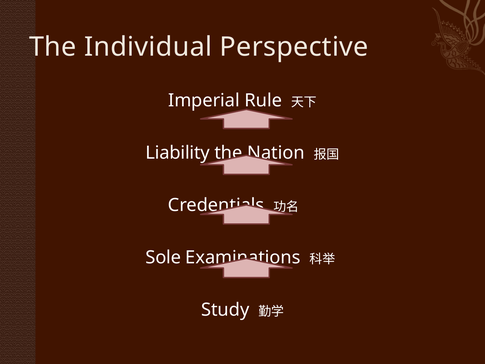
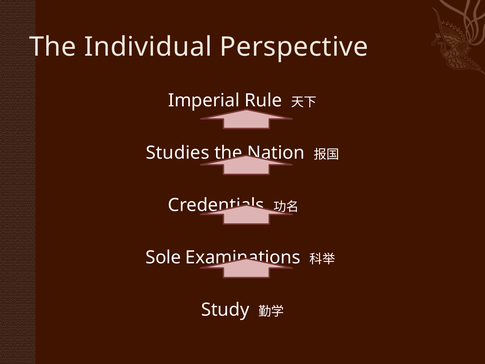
Liability: Liability -> Studies
